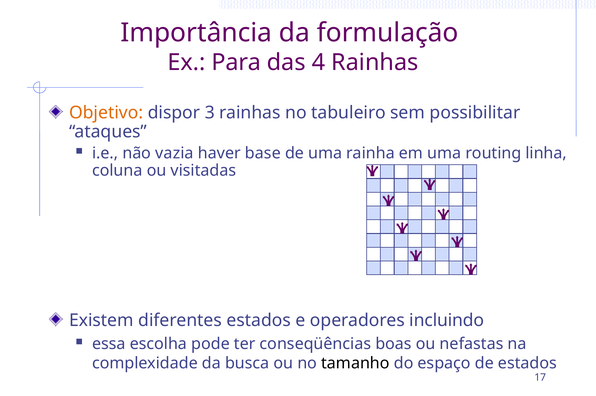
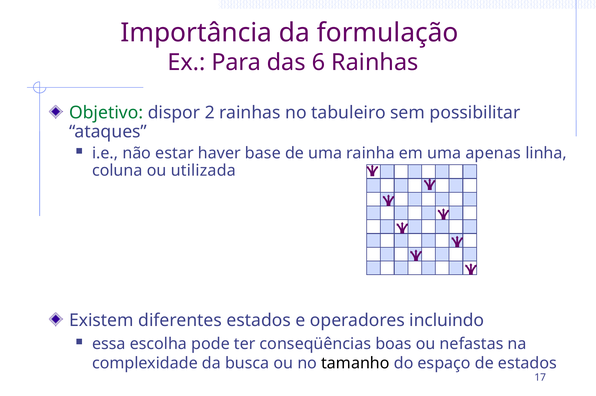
4: 4 -> 6
Objetivo colour: orange -> green
3: 3 -> 2
vazia: vazia -> estar
routing: routing -> apenas
visitadas: visitadas -> utilizada
